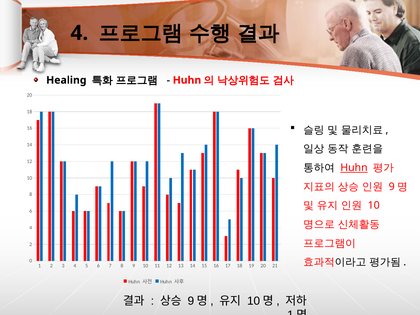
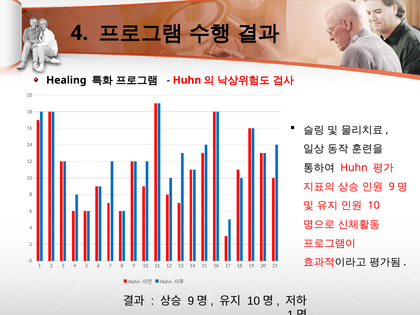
Huhn at (354, 168) underline: present -> none
